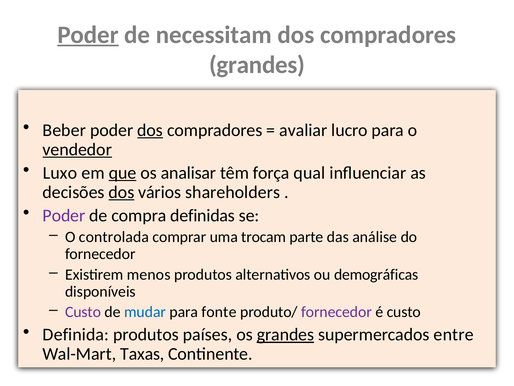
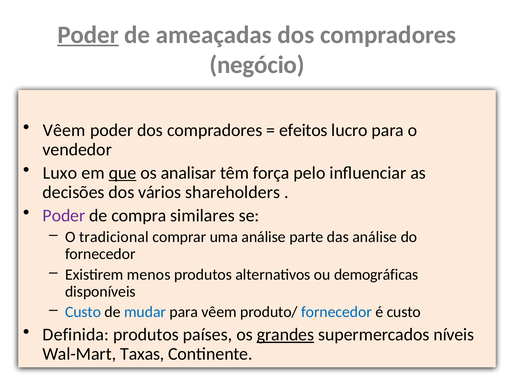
necessitam: necessitam -> ameaçadas
grandes at (257, 65): grandes -> negócio
Beber at (64, 130): Beber -> Vêem
dos at (150, 130) underline: present -> none
avaliar: avaliar -> efeitos
vendedor underline: present -> none
qual: qual -> pelo
dos at (121, 192) underline: present -> none
definidas: definidas -> similares
controlada: controlada -> tradicional
uma trocam: trocam -> análise
Custo at (83, 312) colour: purple -> blue
para fonte: fonte -> vêem
fornecedor at (337, 312) colour: purple -> blue
entre: entre -> níveis
